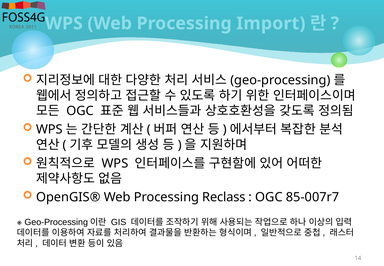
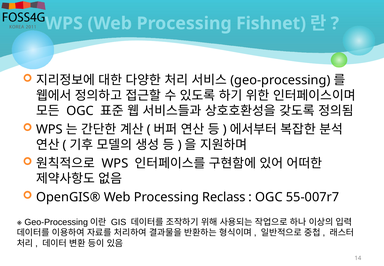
Import: Import -> Fishnet
85-007r7: 85-007r7 -> 55-007r7
